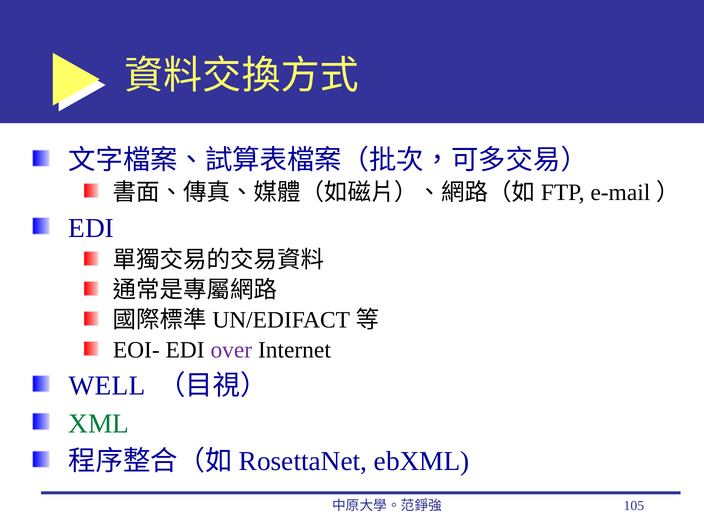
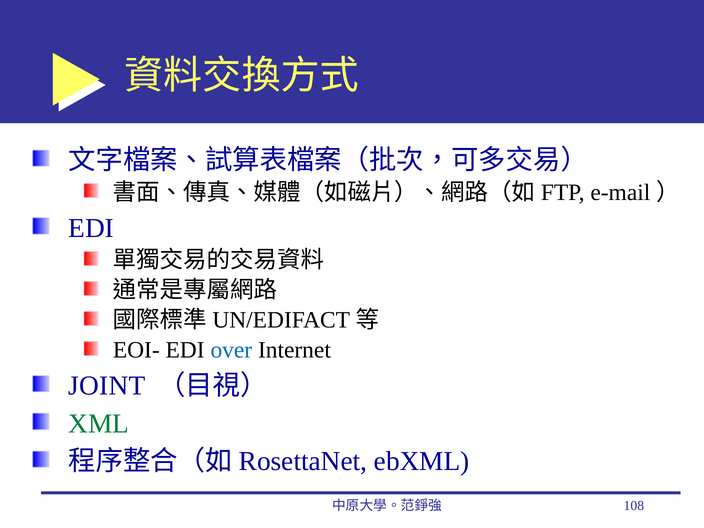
over colour: purple -> blue
WELL: WELL -> JOINT
105: 105 -> 108
